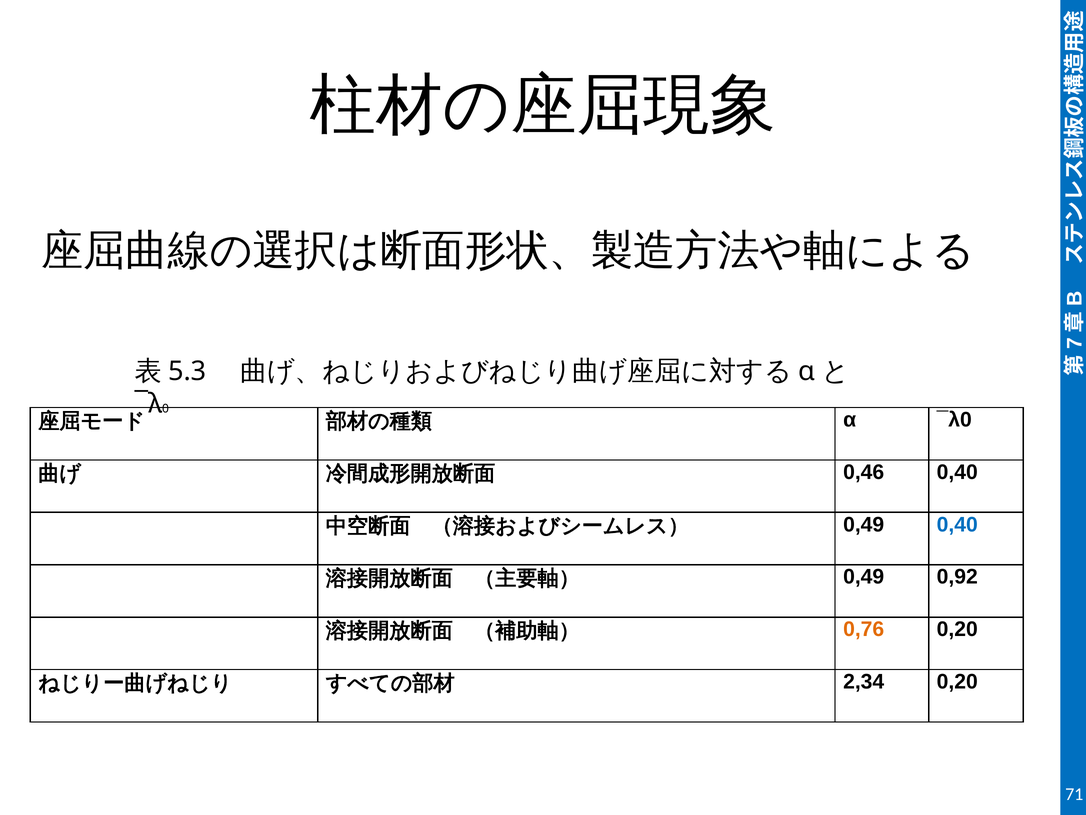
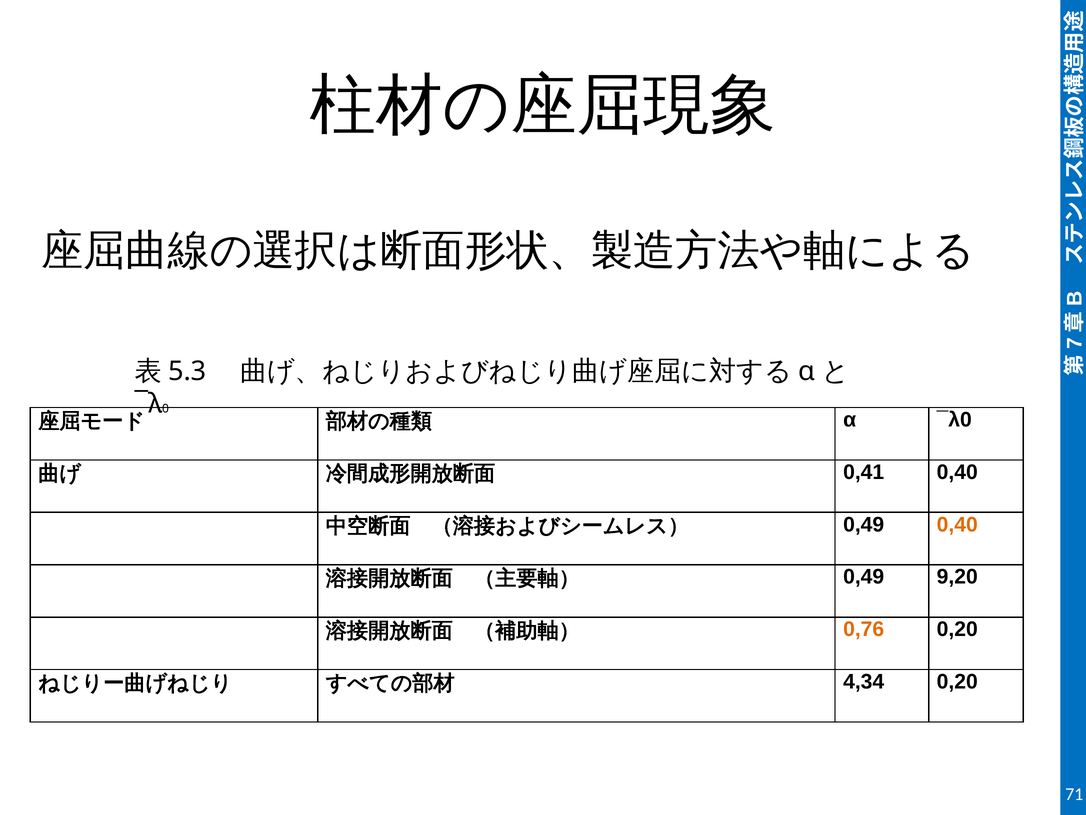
0,46: 0,46 -> 0,41
0,40 at (957, 524) colour: blue -> orange
0,92: 0,92 -> 9,20
2,34: 2,34 -> 4,34
